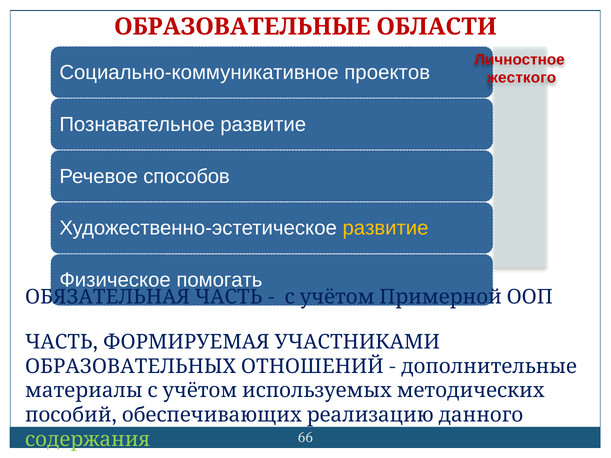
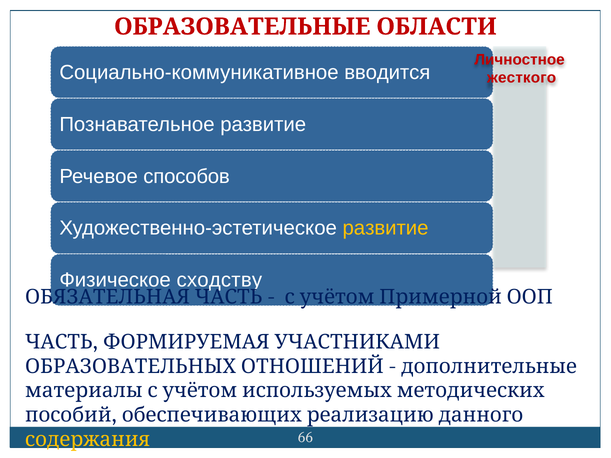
проектов: проектов -> вводится
помогать: помогать -> сходству
содержания colour: light green -> yellow
